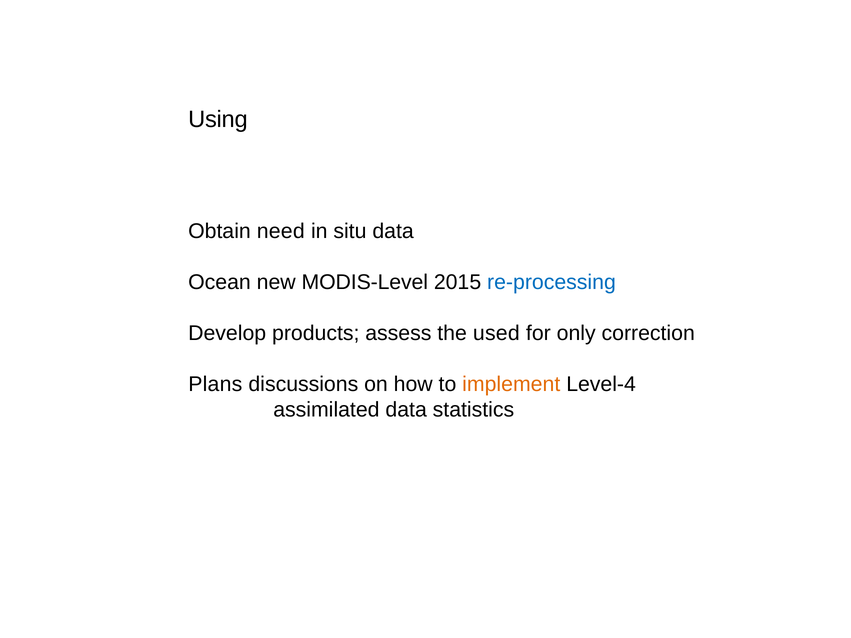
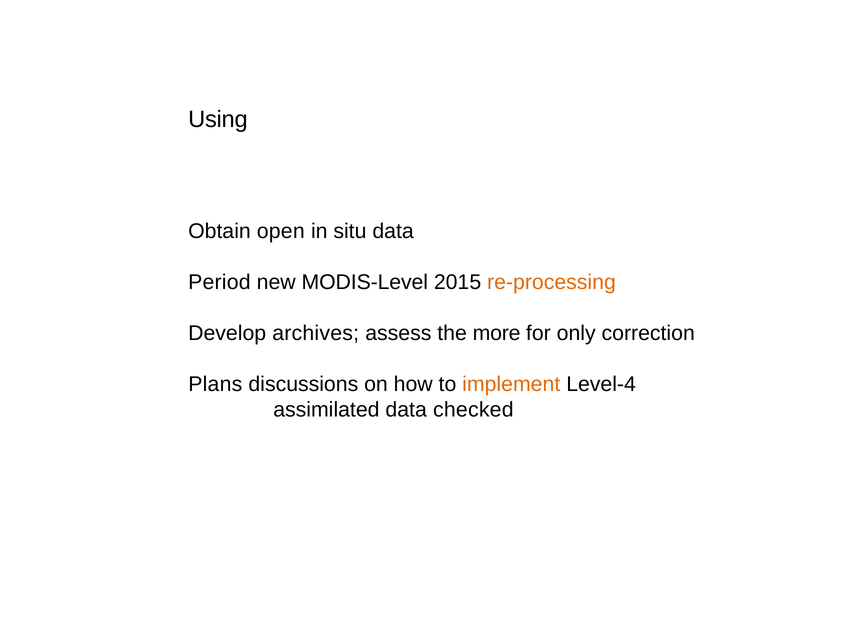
need: need -> open
Ocean: Ocean -> Period
re-processing colour: blue -> orange
products: products -> archives
used: used -> more
statistics: statistics -> checked
